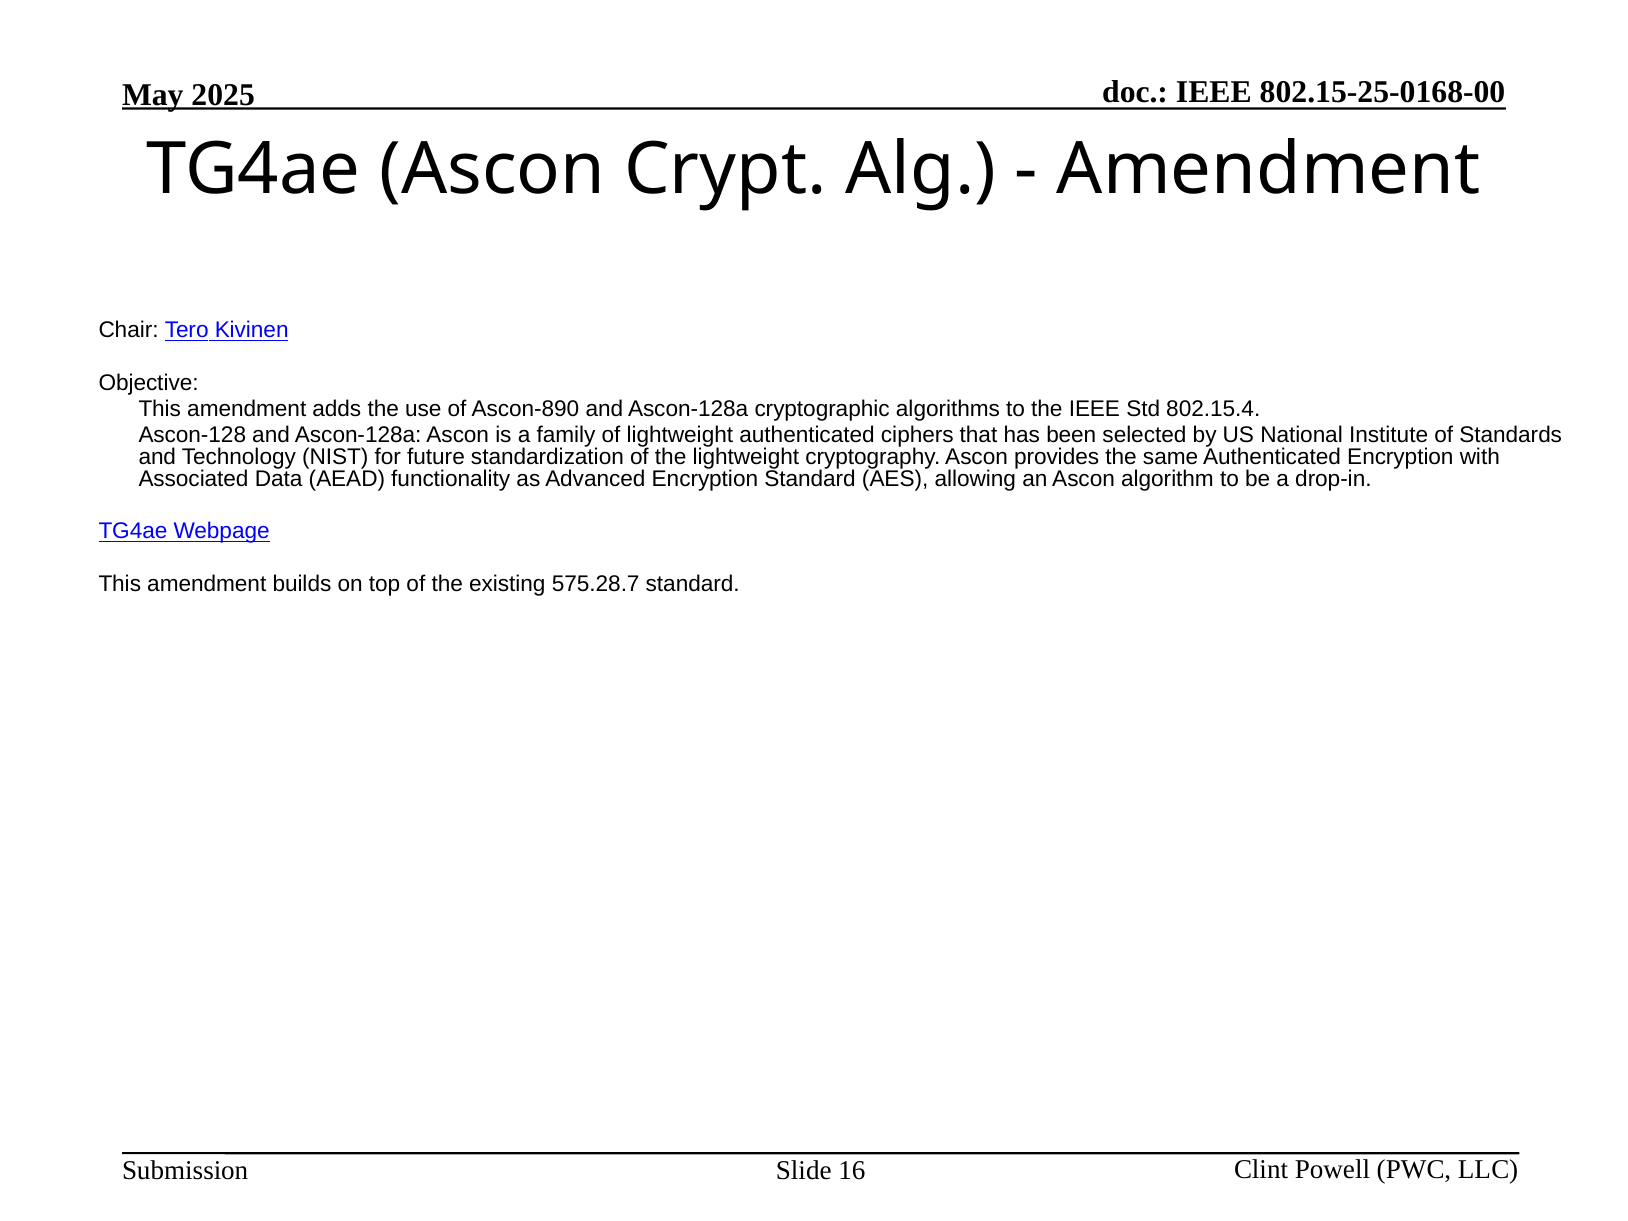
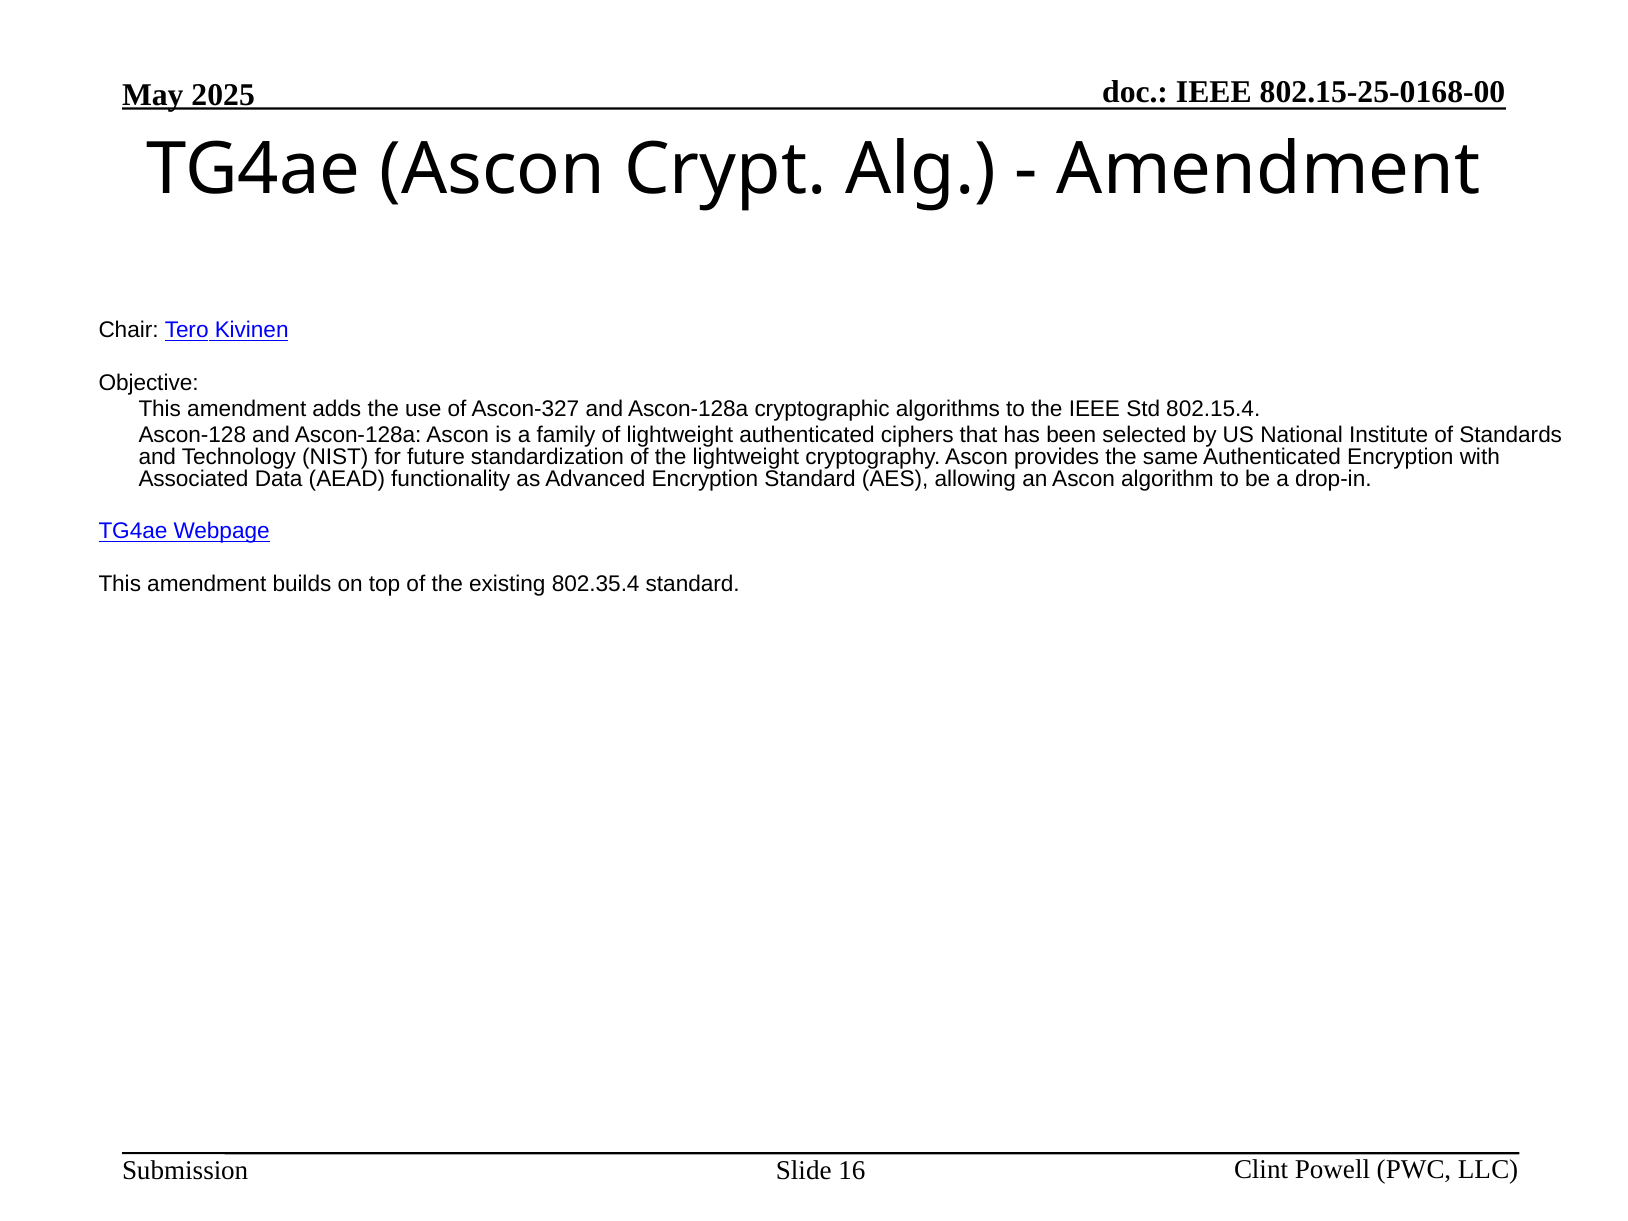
Ascon-890: Ascon-890 -> Ascon-327
575.28.7: 575.28.7 -> 802.35.4
